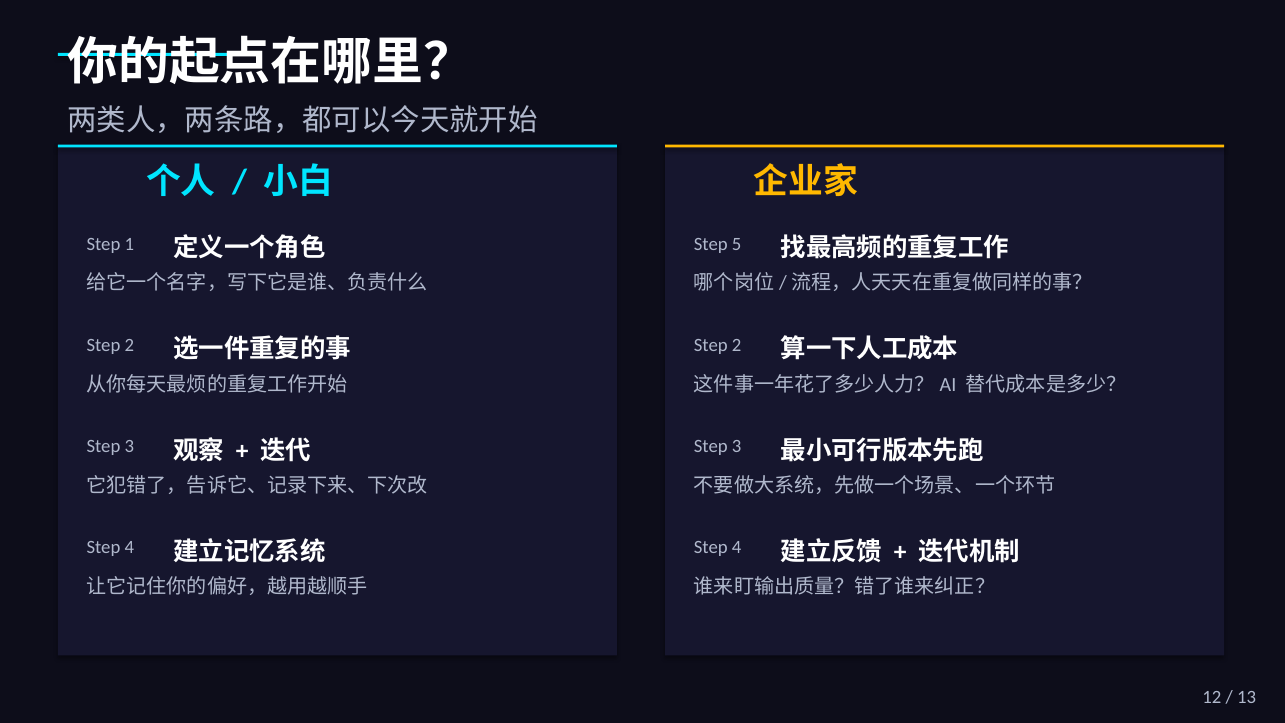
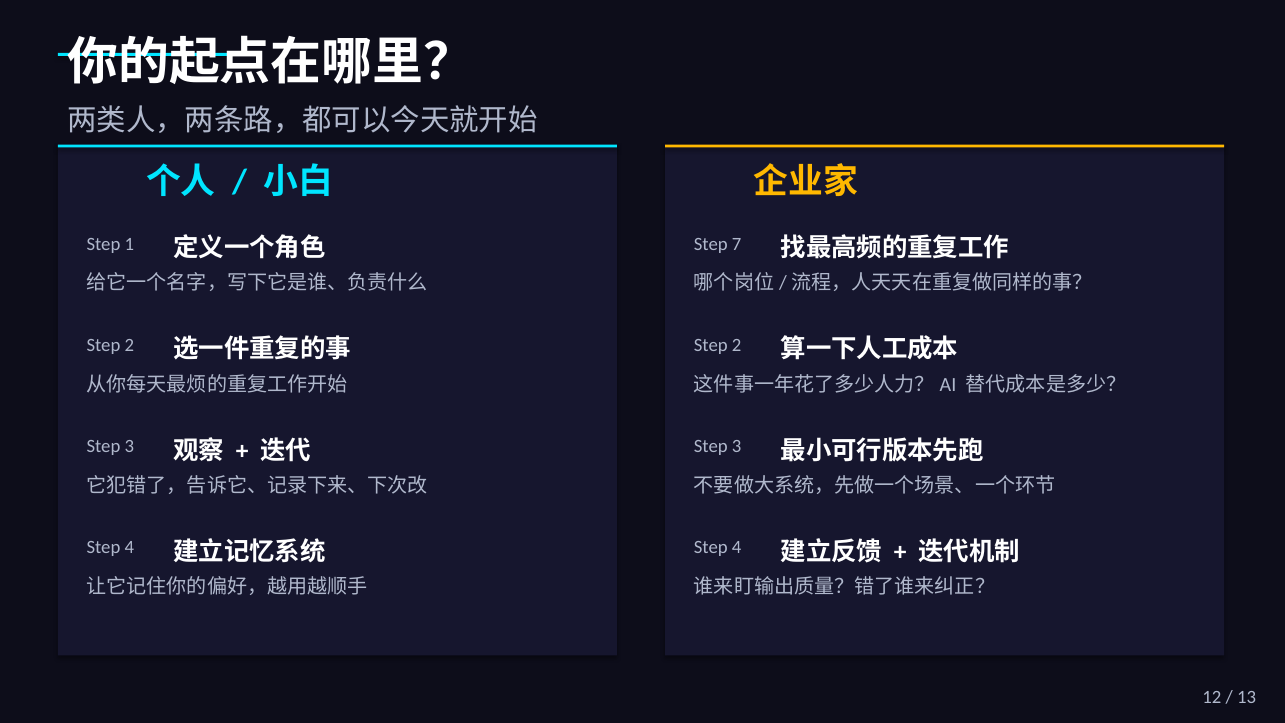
5: 5 -> 7
